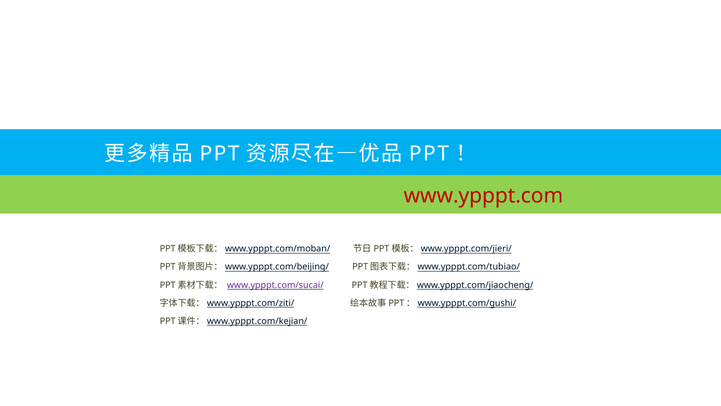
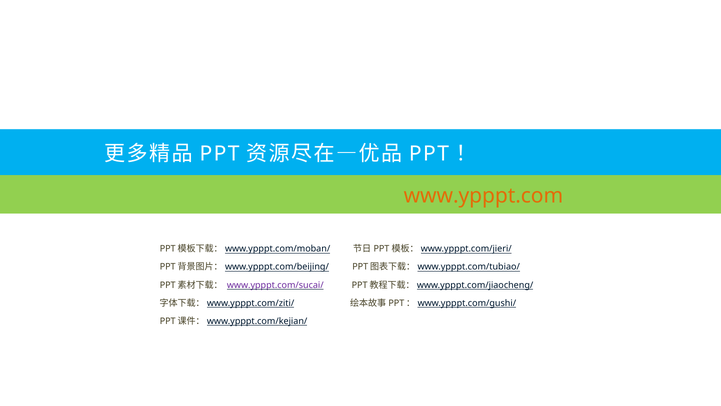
www.ypppt.com colour: red -> orange
